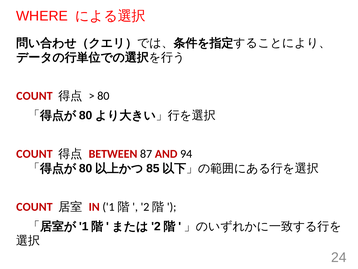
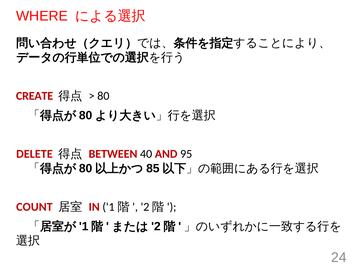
COUNT at (34, 96): COUNT -> CREATE
COUNT at (34, 154): COUNT -> DELETE
87: 87 -> 40
94: 94 -> 95
